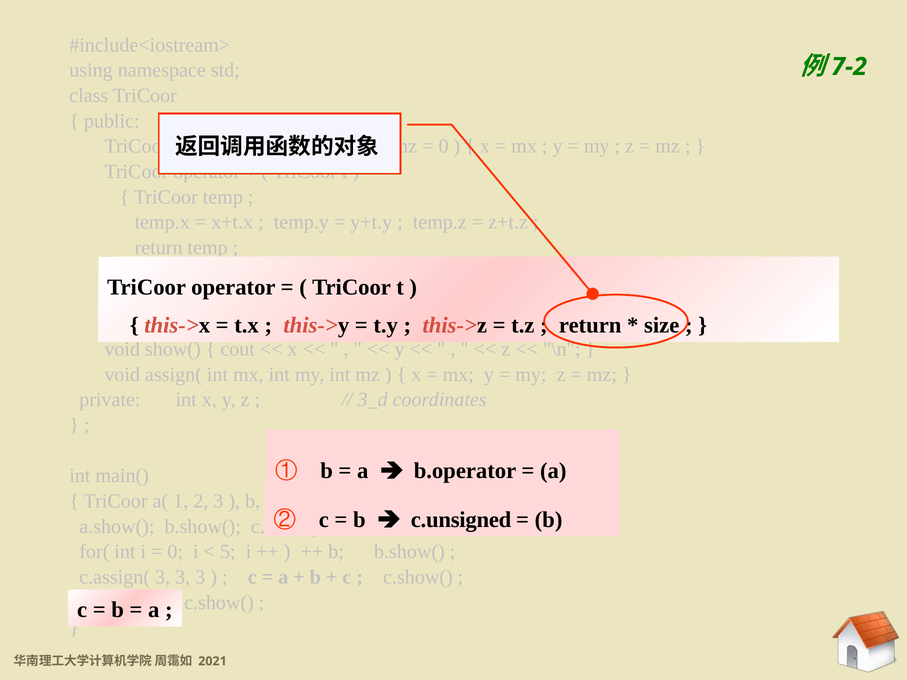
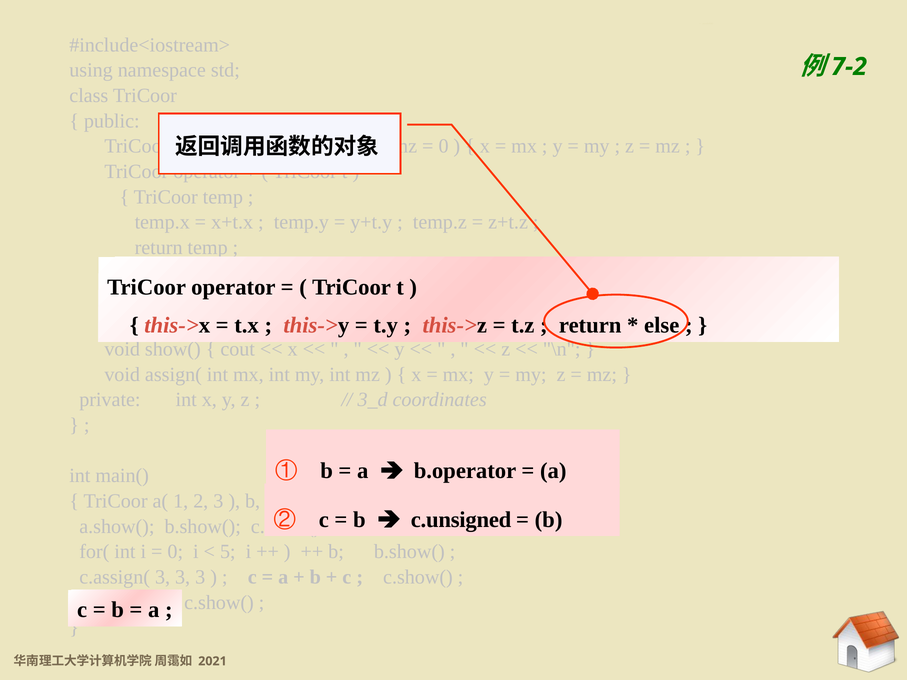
size: size -> else
